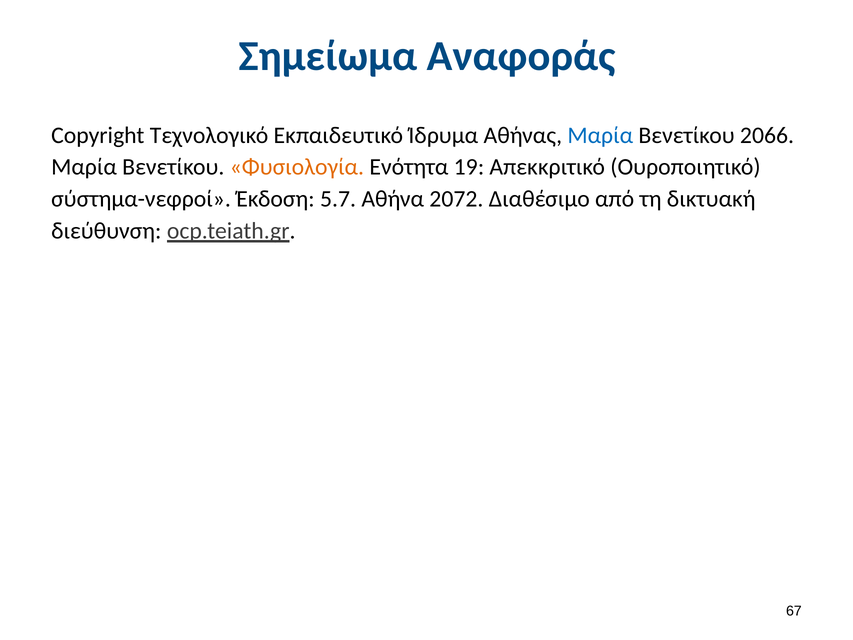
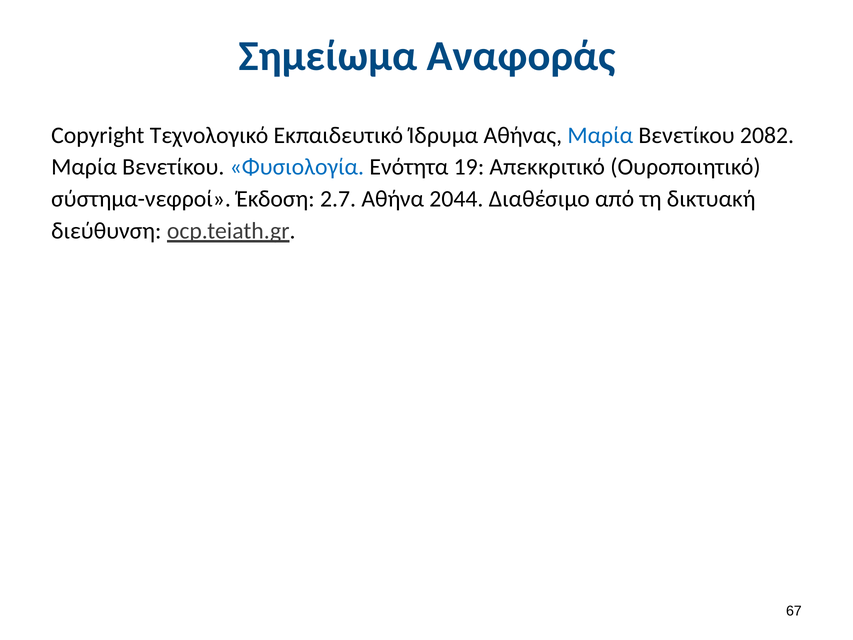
2066: 2066 -> 2082
Φυσιολογία colour: orange -> blue
5.7: 5.7 -> 2.7
2072: 2072 -> 2044
